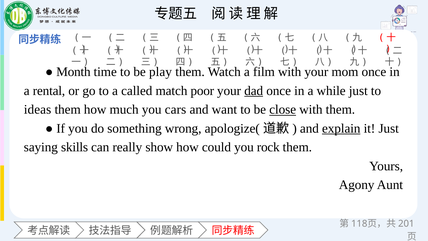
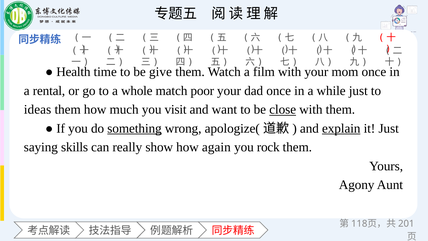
Month: Month -> Health
play: play -> give
called: called -> whole
dad underline: present -> none
cars: cars -> visit
something underline: none -> present
could: could -> again
